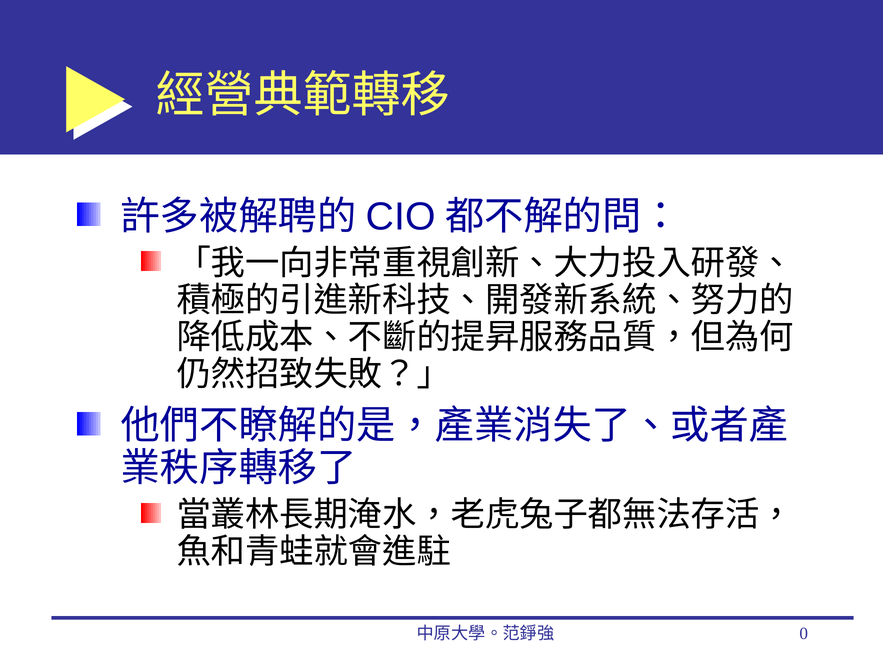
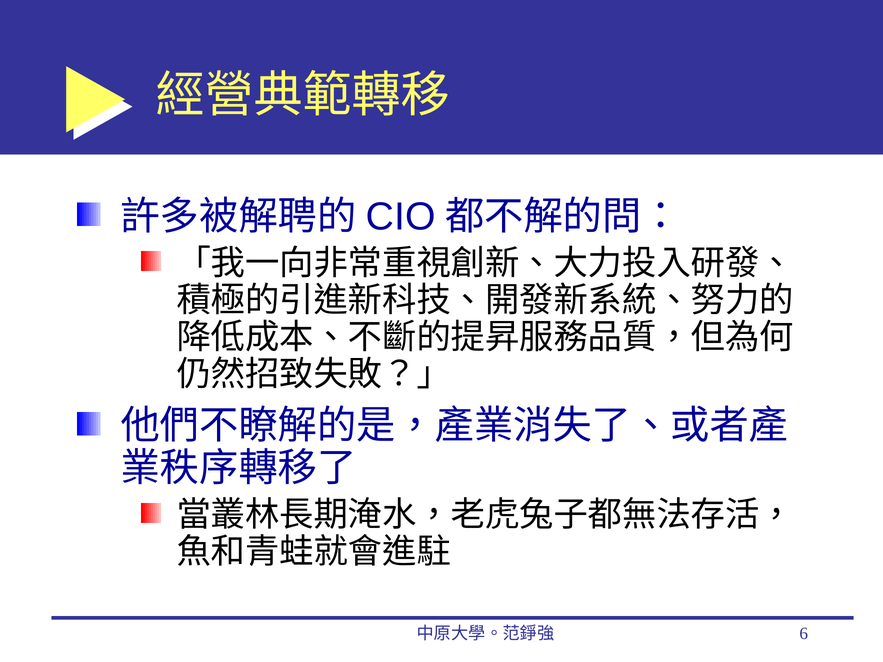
0: 0 -> 6
